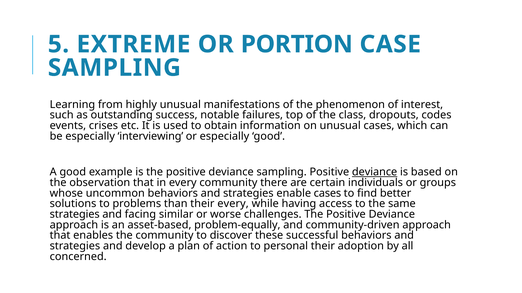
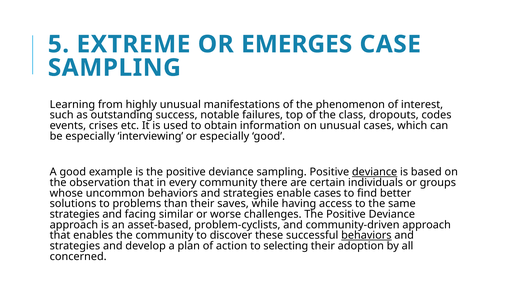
PORTION: PORTION -> EMERGES
their every: every -> saves
problem-equally: problem-equally -> problem-cyclists
behaviors at (366, 236) underline: none -> present
personal: personal -> selecting
